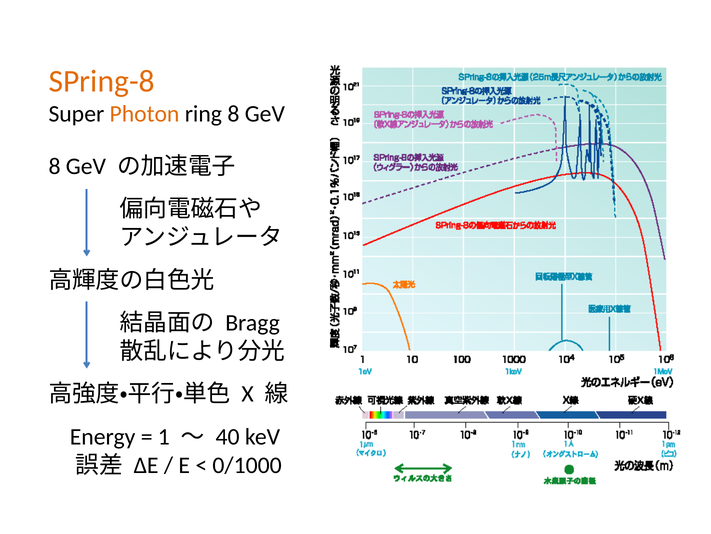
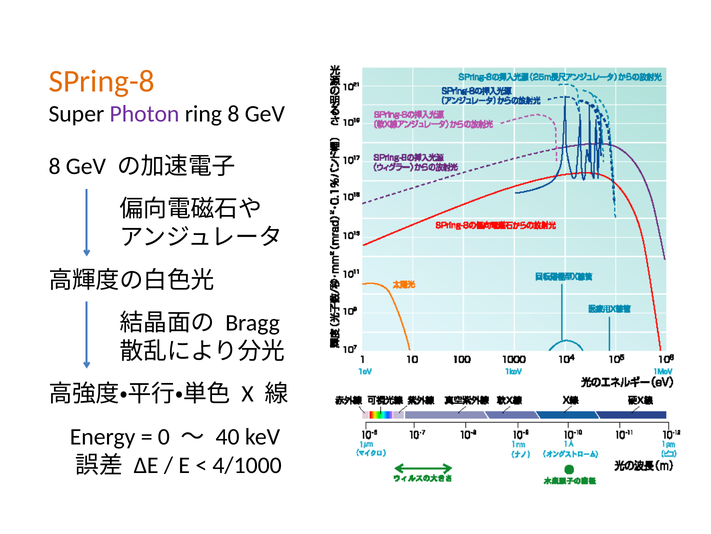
Photon colour: orange -> purple
1: 1 -> 0
0/1000: 0/1000 -> 4/1000
